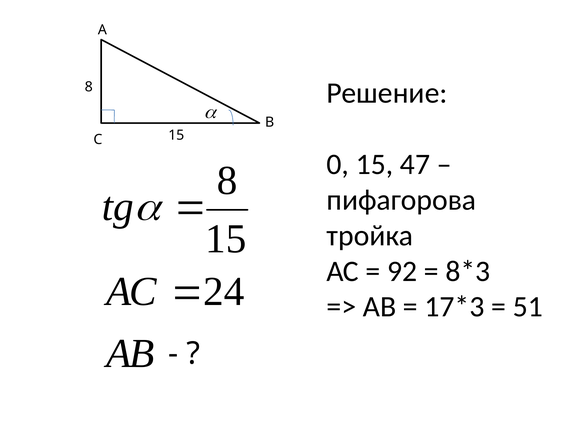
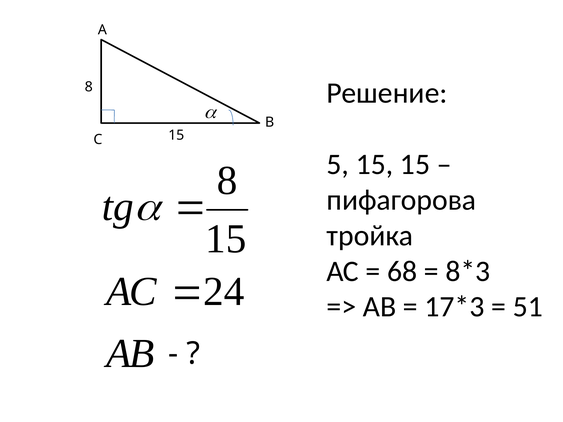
0: 0 -> 5
15 47: 47 -> 15
92: 92 -> 68
